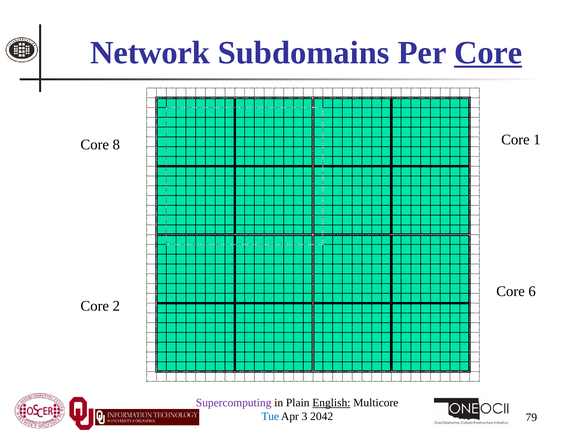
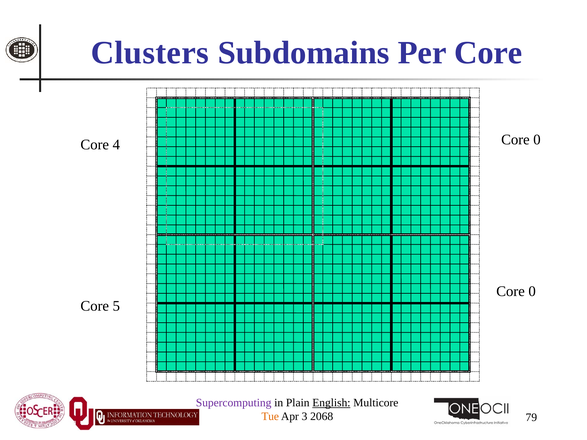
Network: Network -> Clusters
Core at (488, 53) underline: present -> none
1 at (537, 140): 1 -> 0
8: 8 -> 4
6 at (532, 292): 6 -> 0
2: 2 -> 5
Tue colour: blue -> orange
2042: 2042 -> 2068
